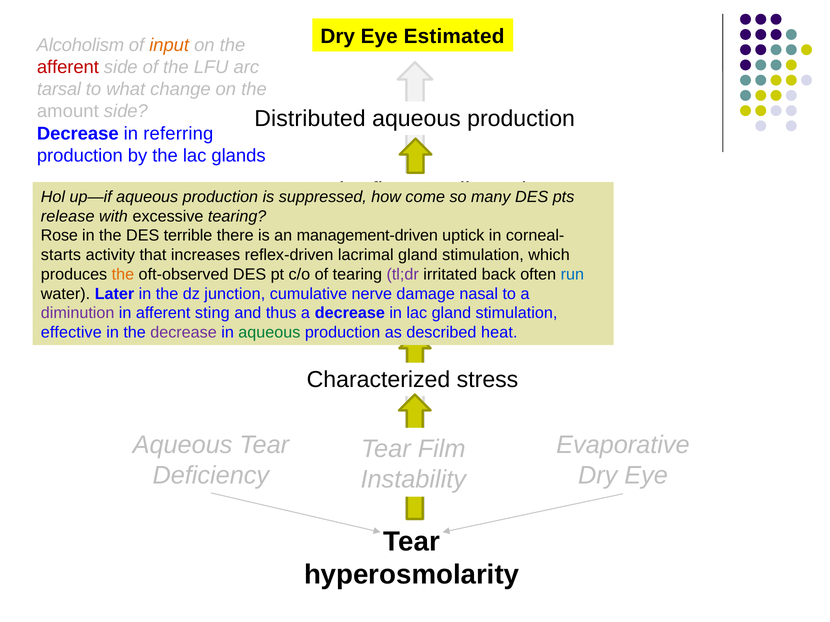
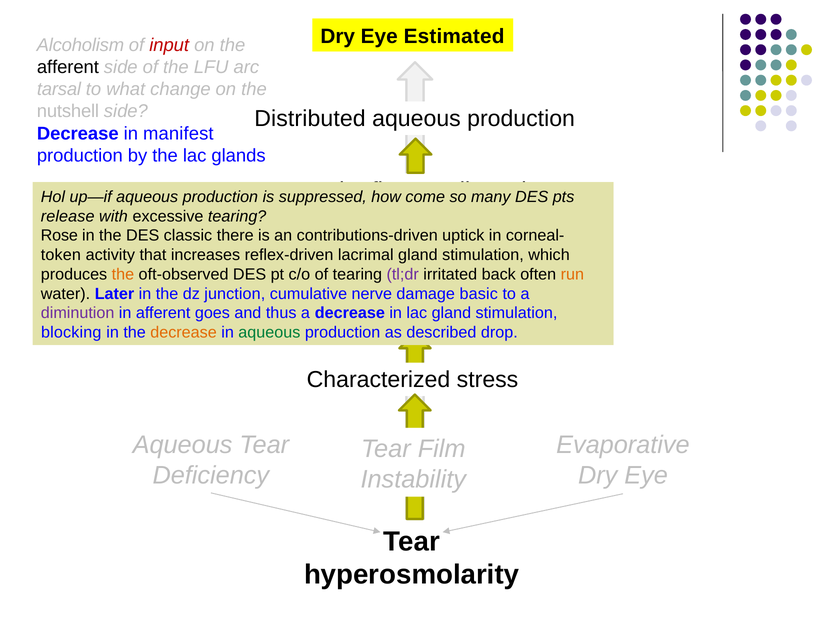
input colour: orange -> red
afferent at (68, 67) colour: red -> black
amount: amount -> nutshell
referring: referring -> manifest
terrible: terrible -> classic
management-driven: management-driven -> contributions-driven
starts: starts -> token
run colour: blue -> orange
nasal: nasal -> basic
sting: sting -> goes
effective: effective -> blocking
decrease at (184, 333) colour: purple -> orange
heat: heat -> drop
